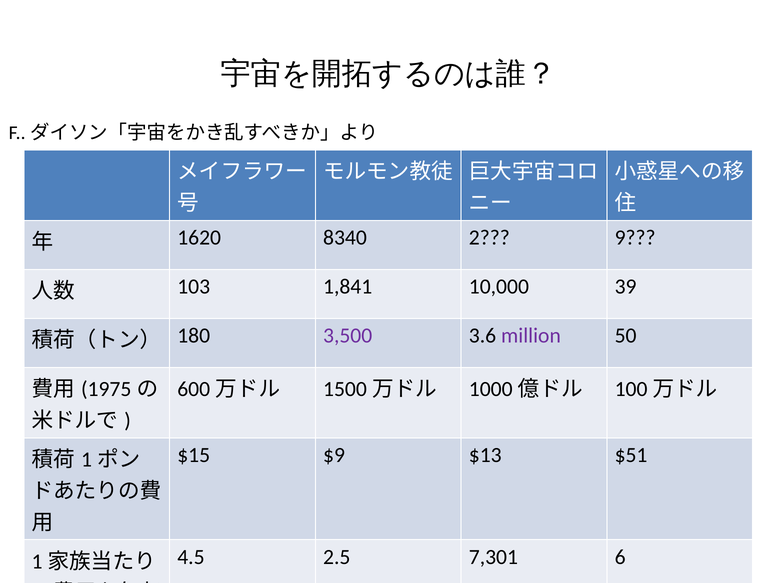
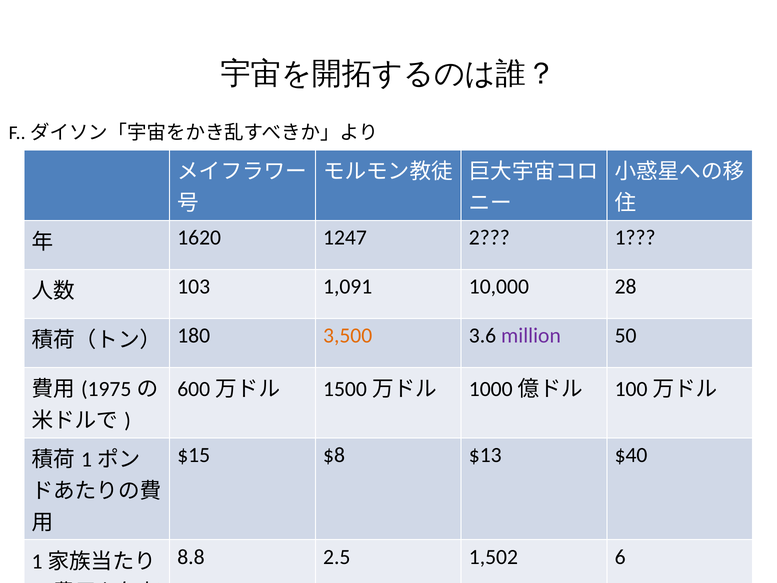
8340: 8340 -> 1247
9: 9 -> 1
1,841: 1,841 -> 1,091
39: 39 -> 28
3,500 colour: purple -> orange
$9: $9 -> $8
$51: $51 -> $40
4.5: 4.5 -> 8.8
7,301: 7,301 -> 1,502
